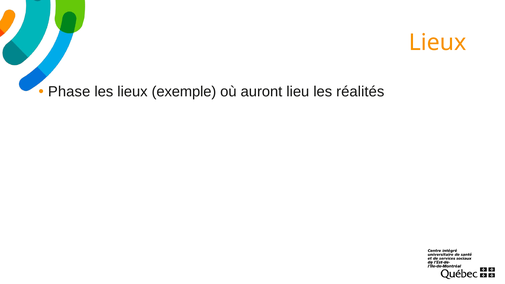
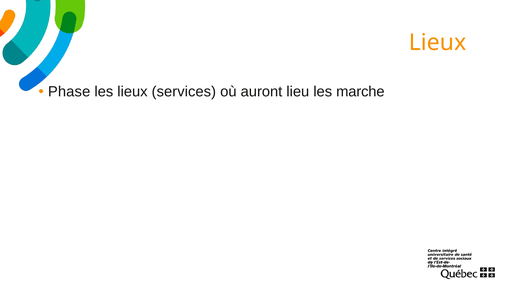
exemple: exemple -> services
réalités: réalités -> marche
